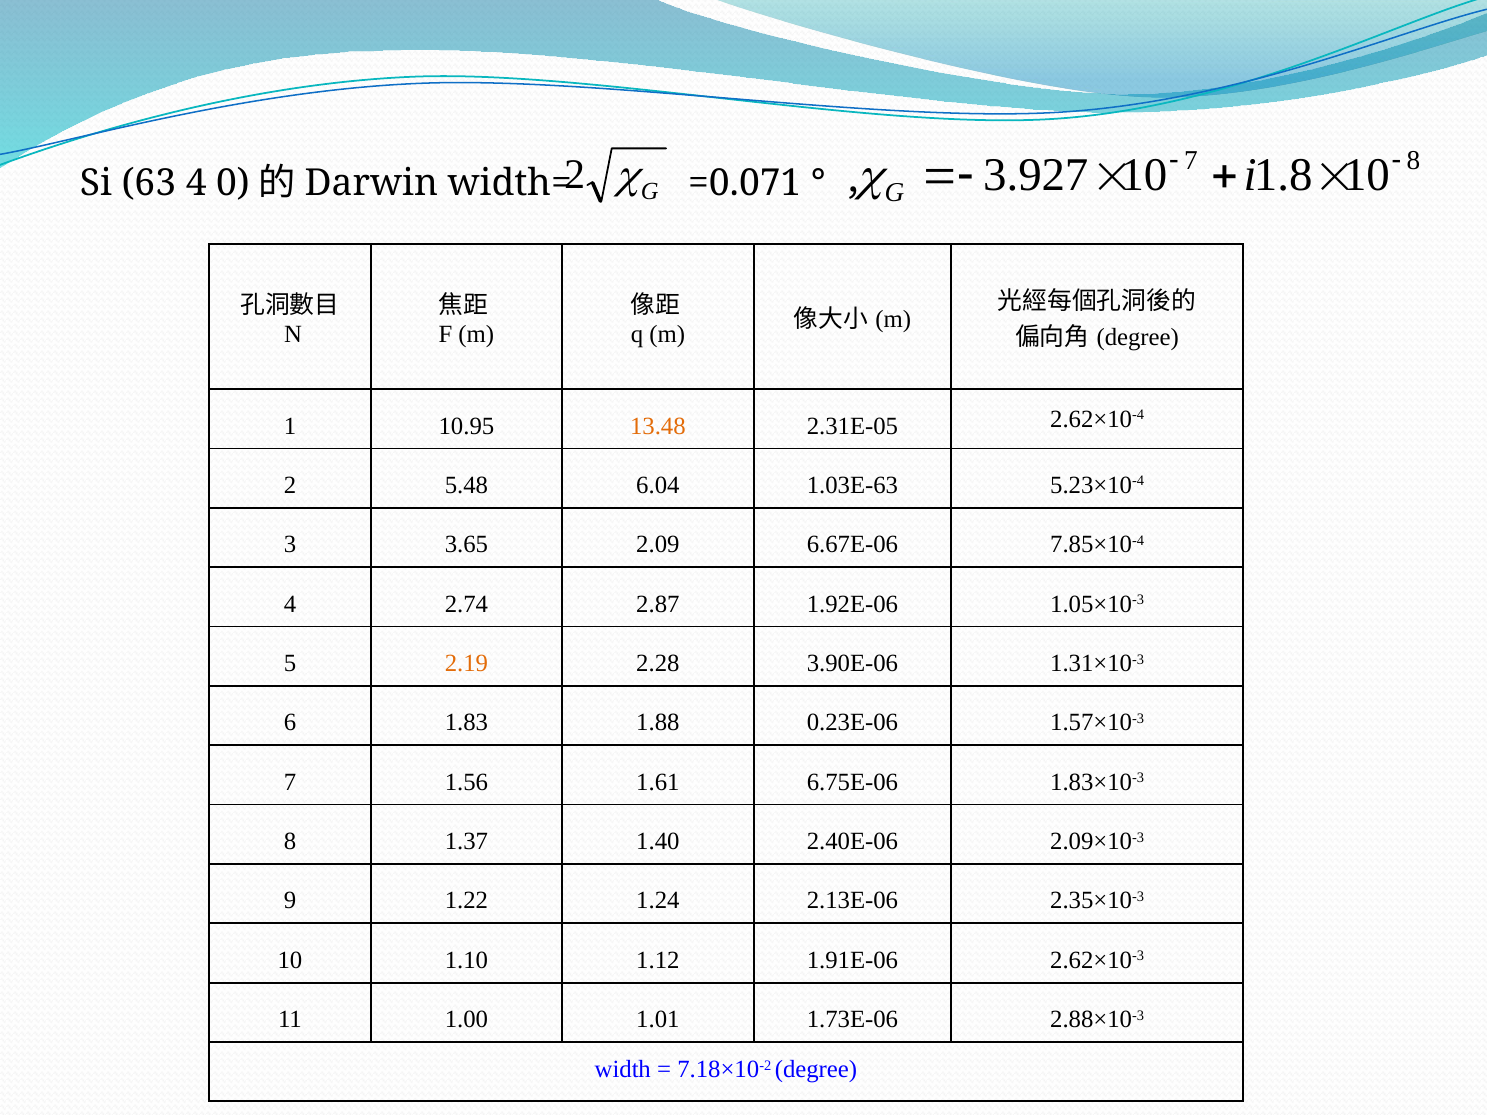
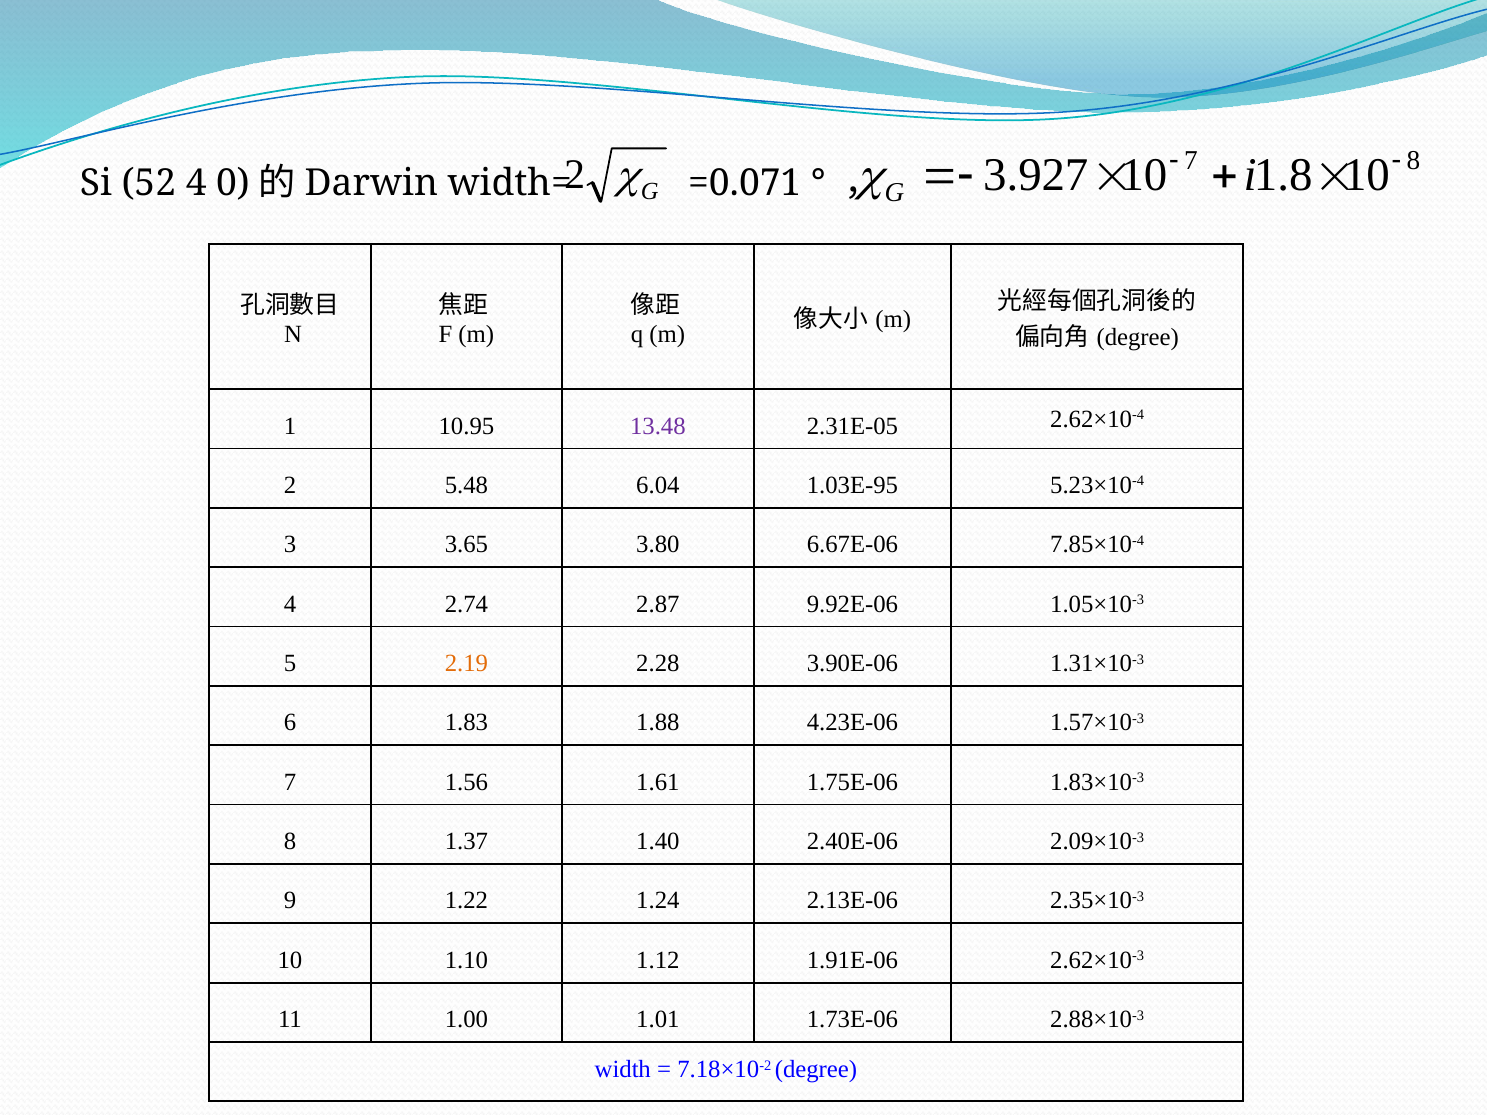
63: 63 -> 52
13.48 colour: orange -> purple
1.03E-63: 1.03E-63 -> 1.03E-95
2.09: 2.09 -> 3.80
1.92E-06: 1.92E-06 -> 9.92E-06
0.23E-06: 0.23E-06 -> 4.23E-06
6.75E-06: 6.75E-06 -> 1.75E-06
